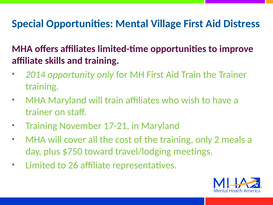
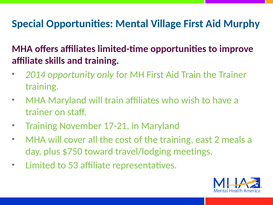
Distress: Distress -> Murphy
training only: only -> east
26: 26 -> 53
